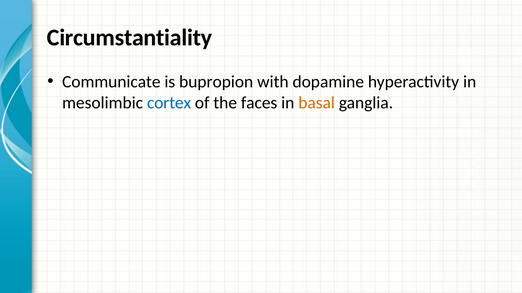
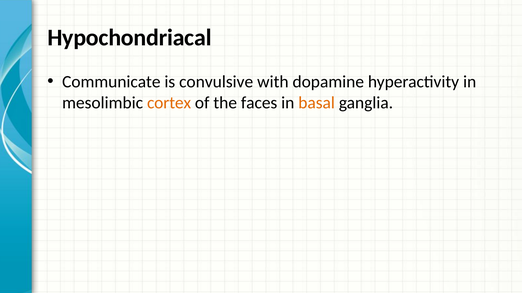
Circumstantiality: Circumstantiality -> Hypochondriacal
bupropion: bupropion -> convulsive
cortex colour: blue -> orange
